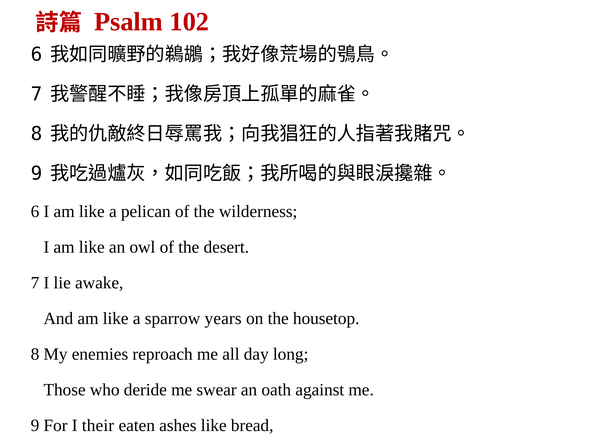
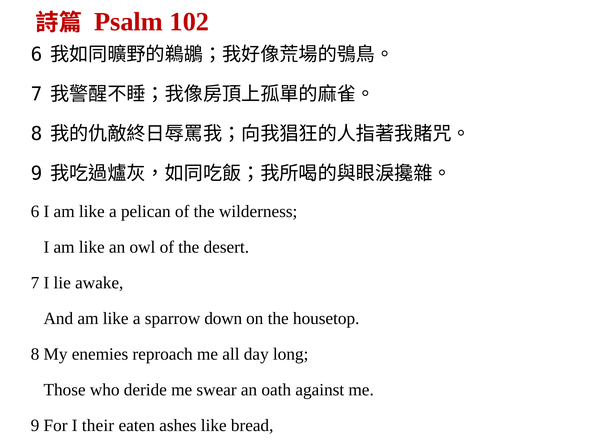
years: years -> down
